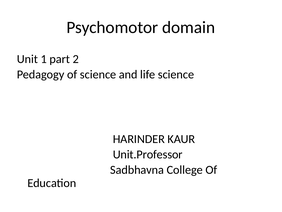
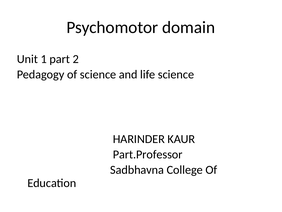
Unit.Professor: Unit.Professor -> Part.Professor
